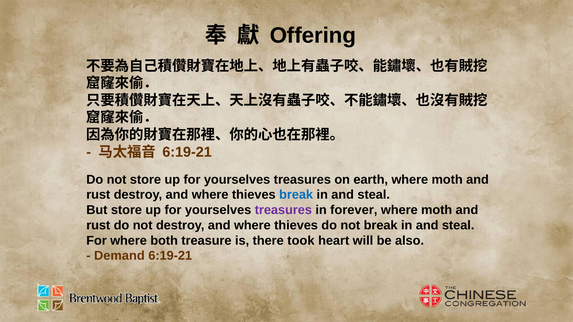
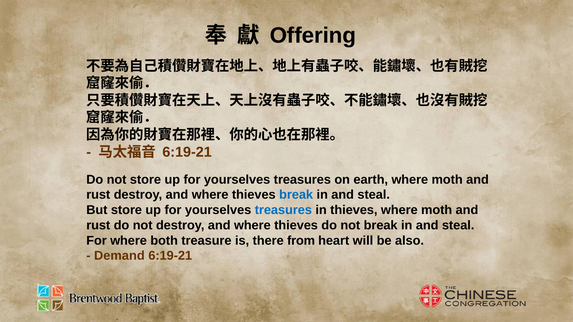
treasures at (283, 210) colour: purple -> blue
in forever: forever -> thieves
took: took -> from
